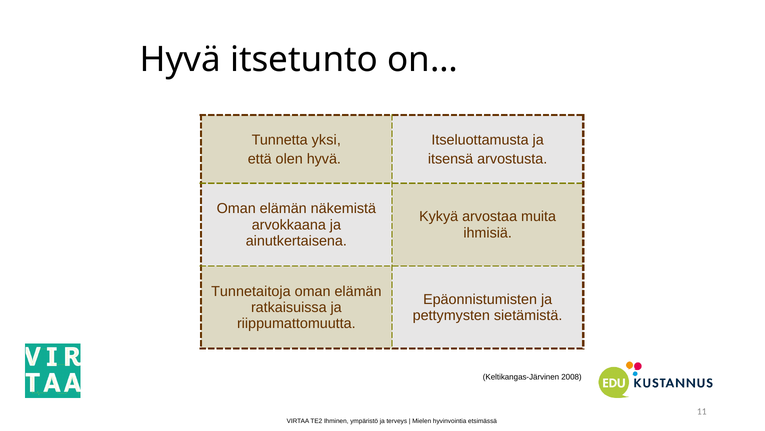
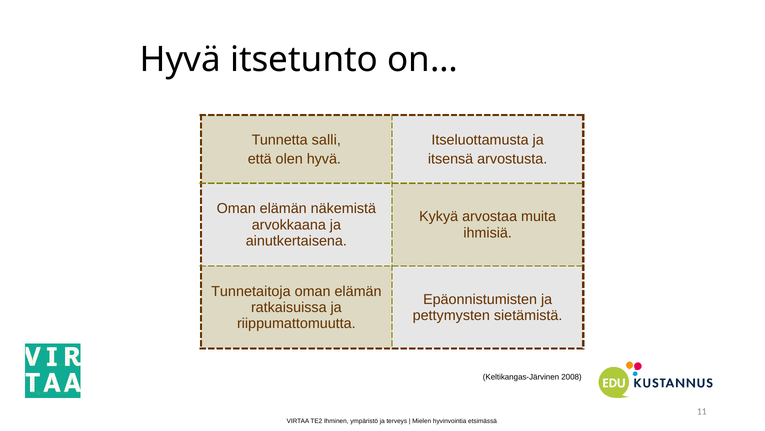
yksi: yksi -> salli
